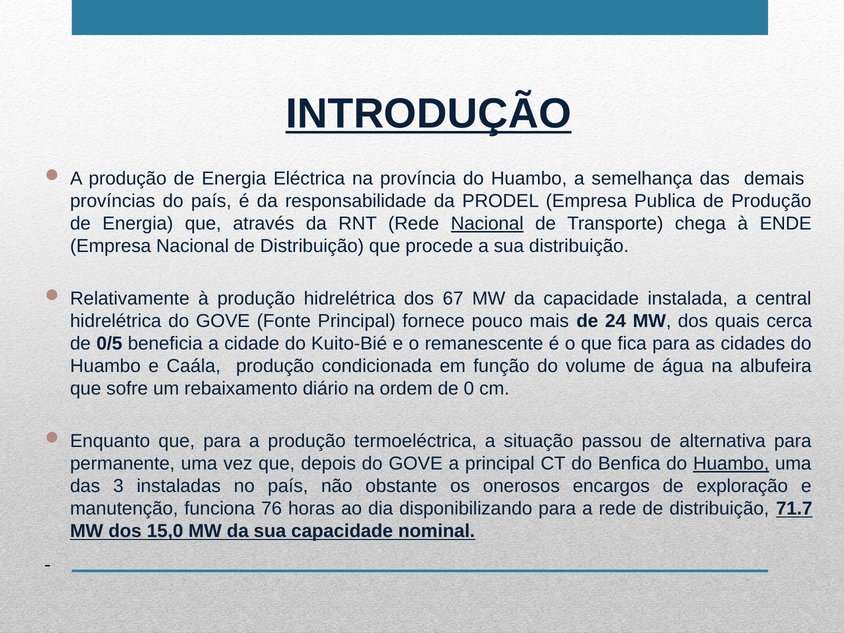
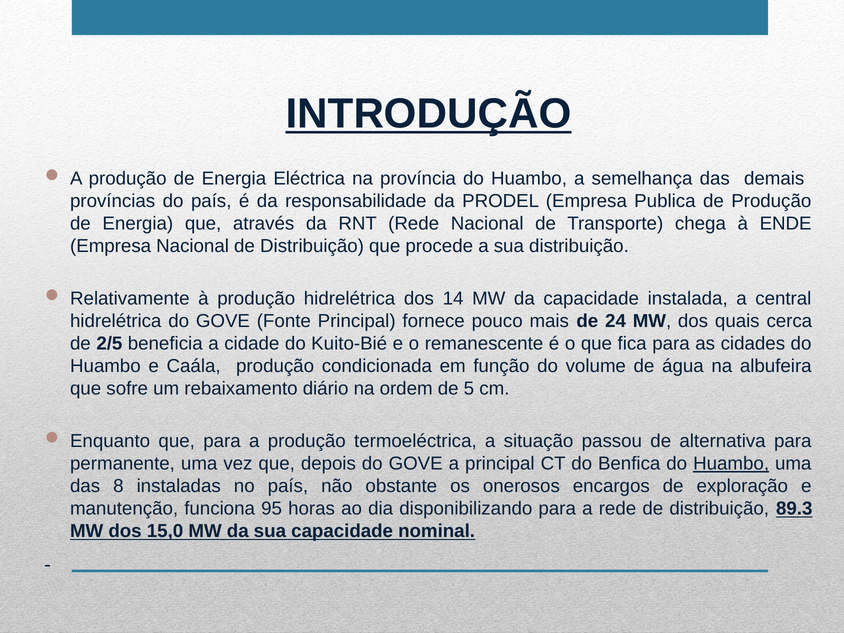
Nacional at (487, 224) underline: present -> none
67: 67 -> 14
0/5: 0/5 -> 2/5
0: 0 -> 5
3: 3 -> 8
76: 76 -> 95
71.7: 71.7 -> 89.3
